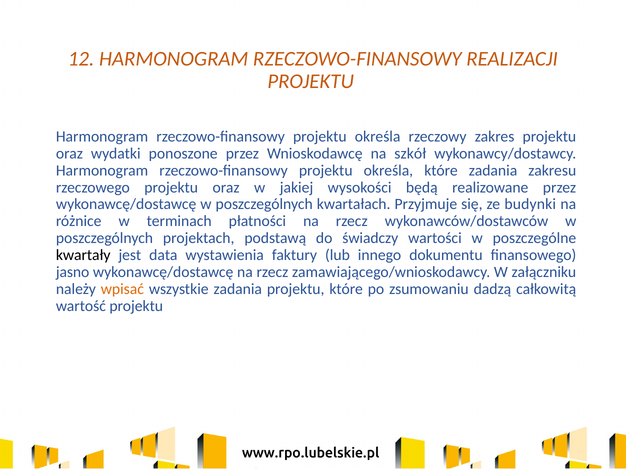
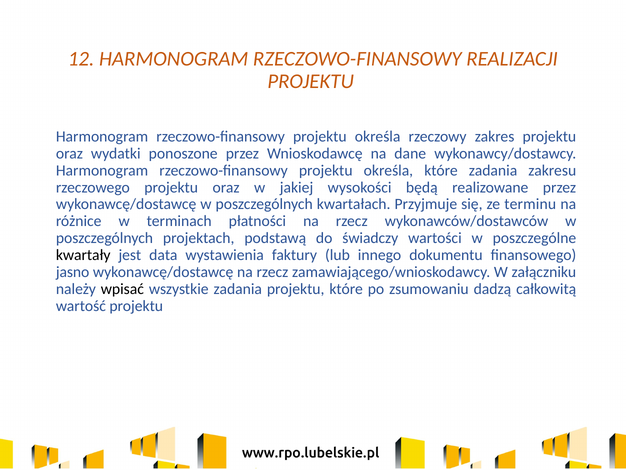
szkół: szkół -> dane
budynki: budynki -> terminu
wpisać colour: orange -> black
